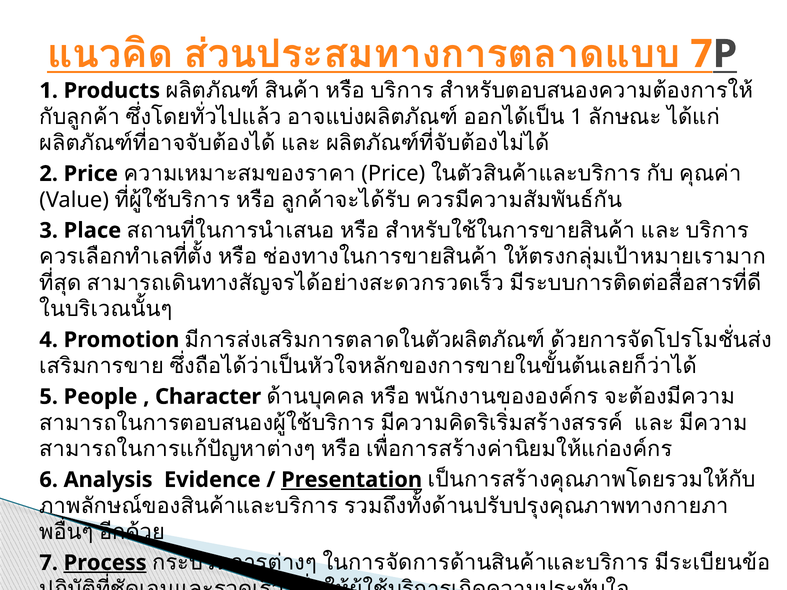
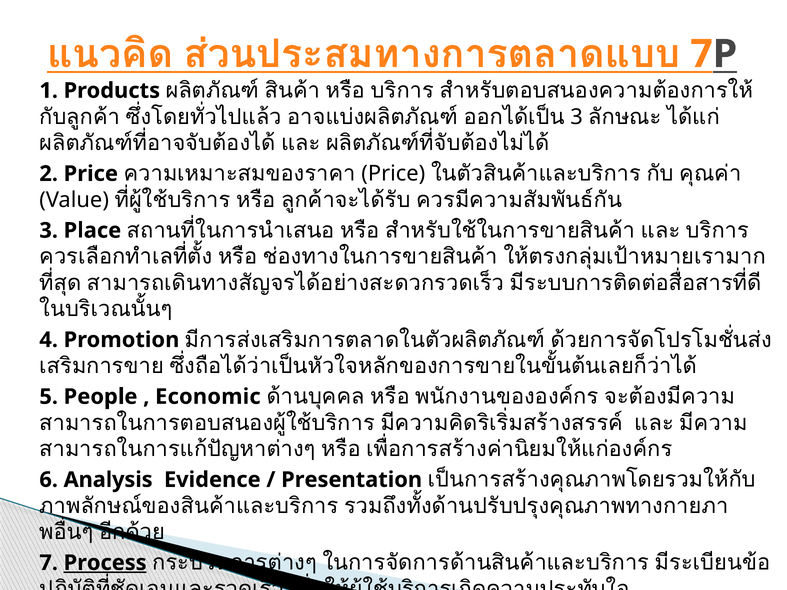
1 at (577, 117): 1 -> 3
Character: Character -> Economic
Presentation underline: present -> none
